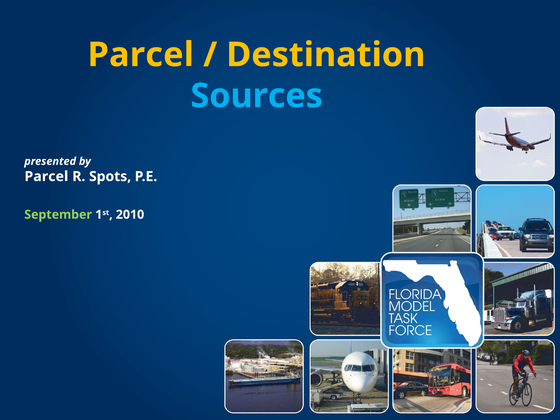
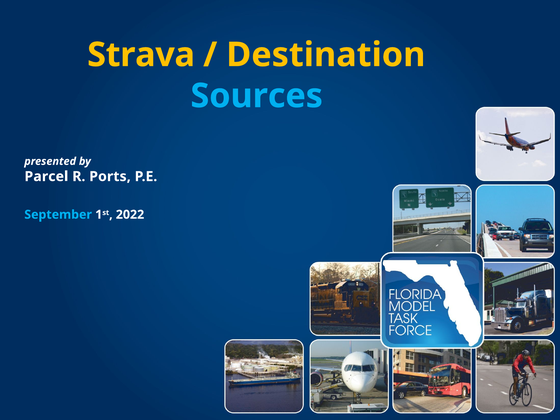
Parcel at (141, 55): Parcel -> Strava
Spots: Spots -> Ports
September colour: light green -> light blue
2010: 2010 -> 2022
